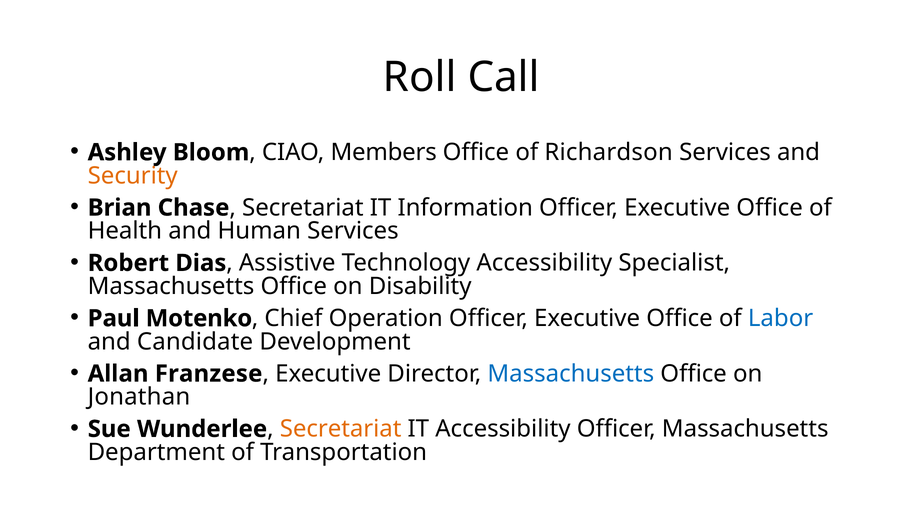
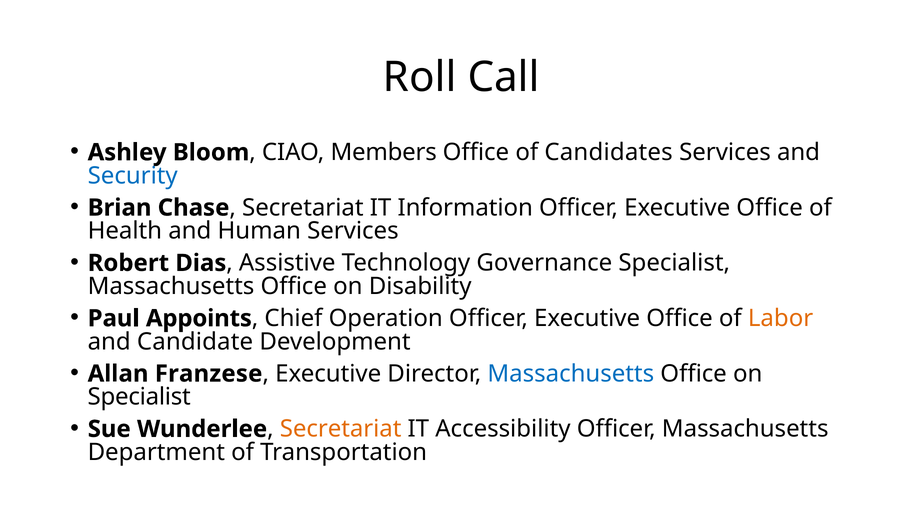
Richardson: Richardson -> Candidates
Security colour: orange -> blue
Technology Accessibility: Accessibility -> Governance
Motenko: Motenko -> Appoints
Labor colour: blue -> orange
Jonathan at (139, 397): Jonathan -> Specialist
